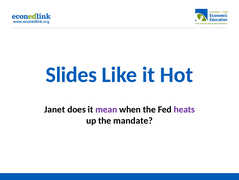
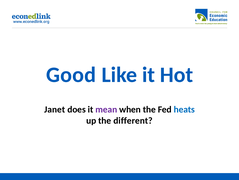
Slides: Slides -> Good
heats colour: purple -> blue
mandate: mandate -> different
